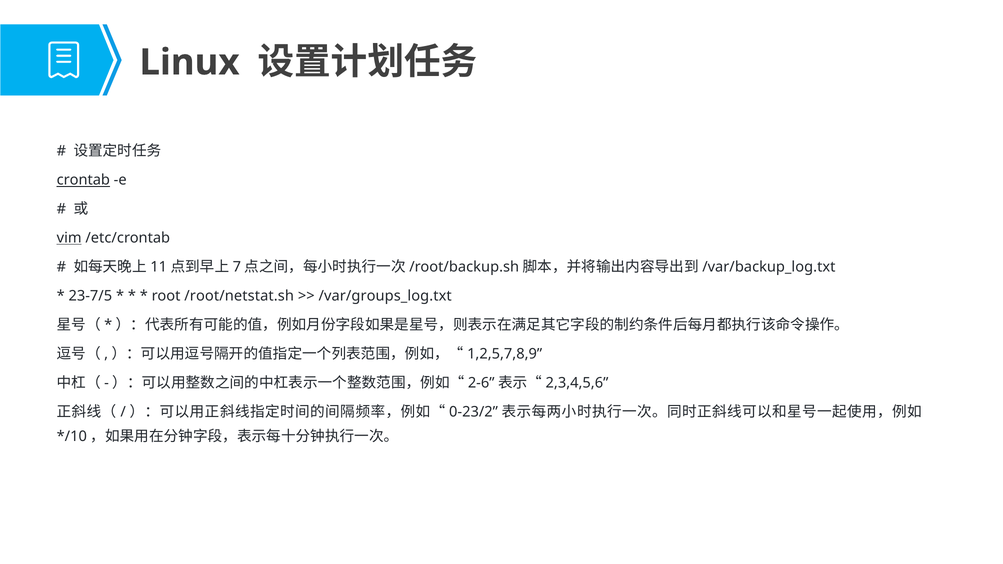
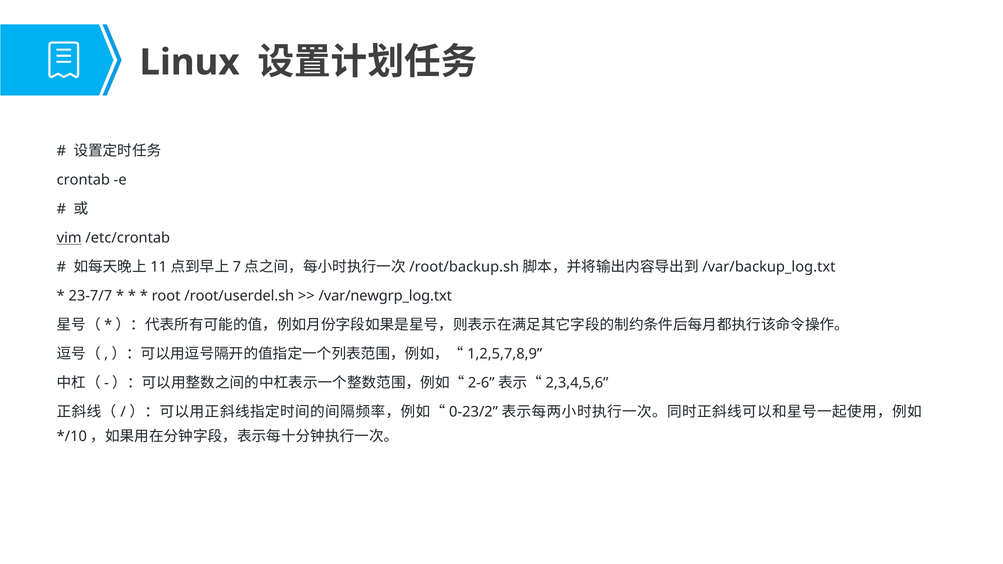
crontab underline: present -> none
23-7/5: 23-7/5 -> 23-7/7
/root/netstat.sh: /root/netstat.sh -> /root/userdel.sh
/var/groups_log.txt: /var/groups_log.txt -> /var/newgrp_log.txt
